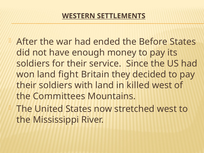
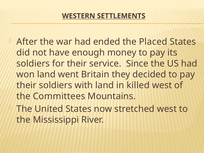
Before: Before -> Placed
fight: fight -> went
